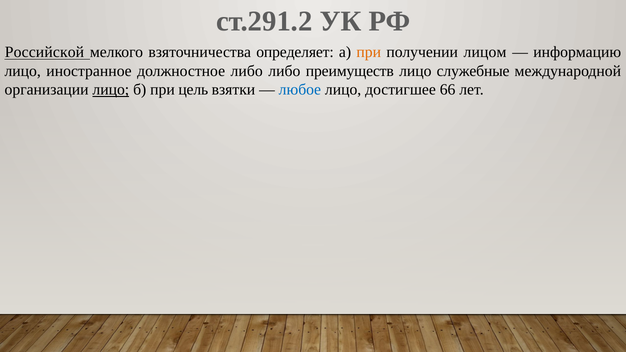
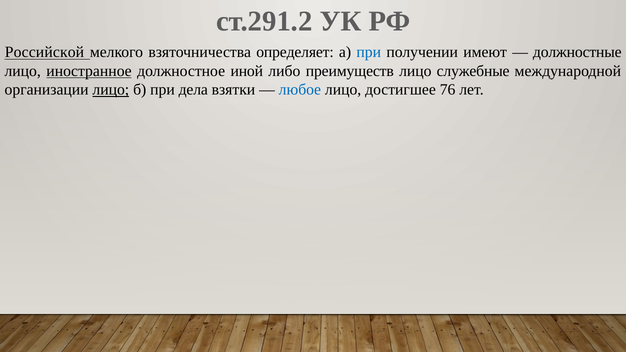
при at (369, 52) colour: orange -> blue
лицом: лицом -> имеют
информацию: информацию -> должностные
иностранное underline: none -> present
должностное либо: либо -> иной
цель: цель -> дела
66: 66 -> 76
